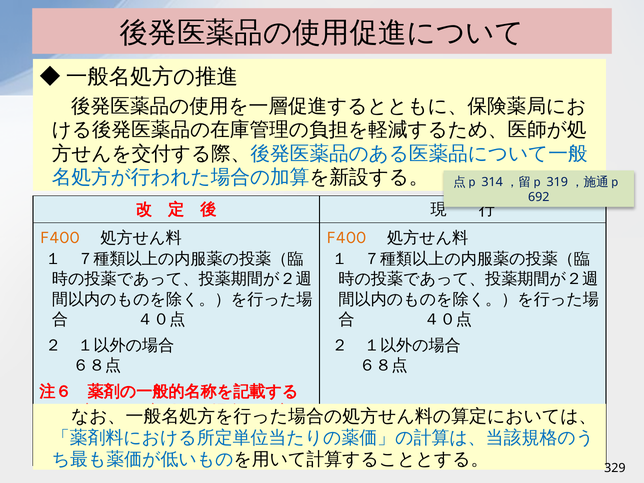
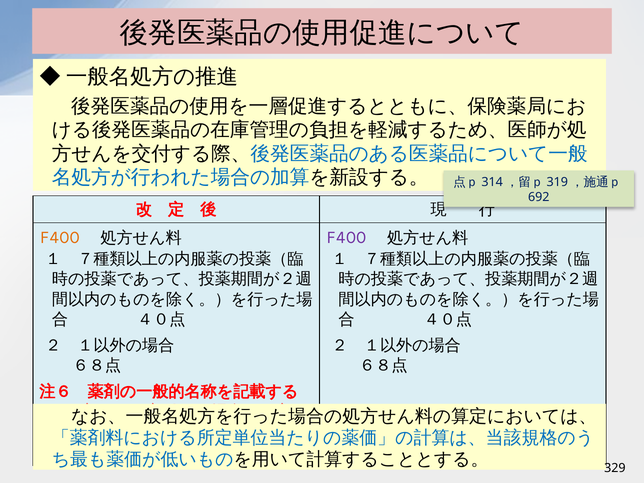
F400 at (346, 238) colour: orange -> purple
